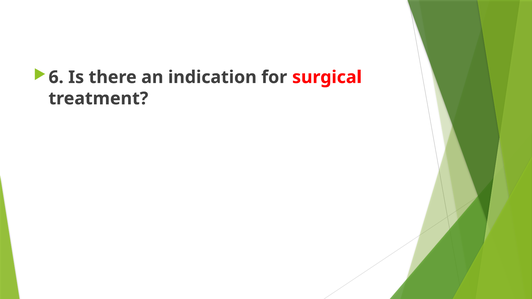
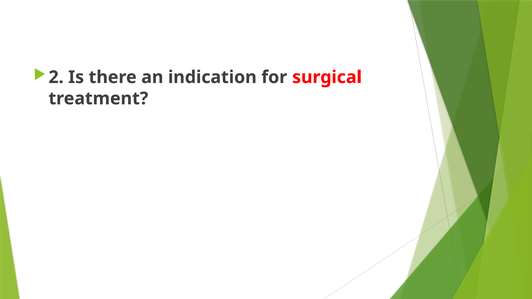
6: 6 -> 2
